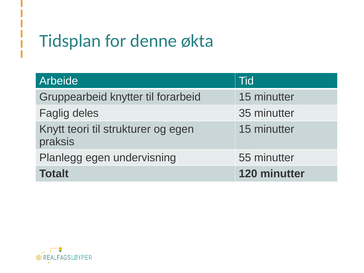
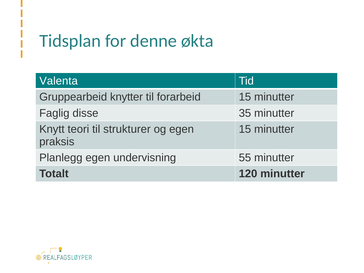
Arbeide: Arbeide -> Valenta
deles: deles -> disse
